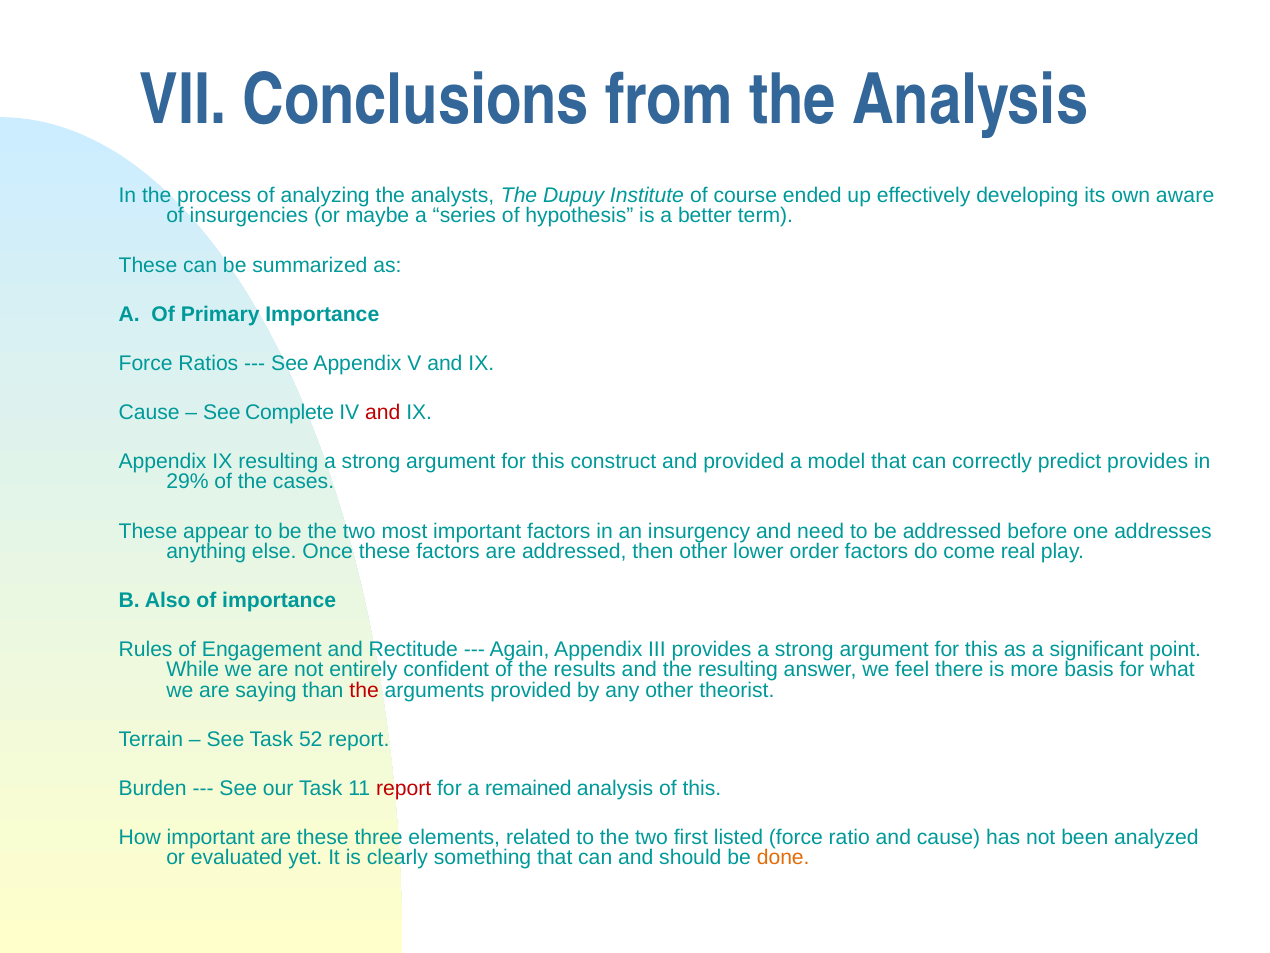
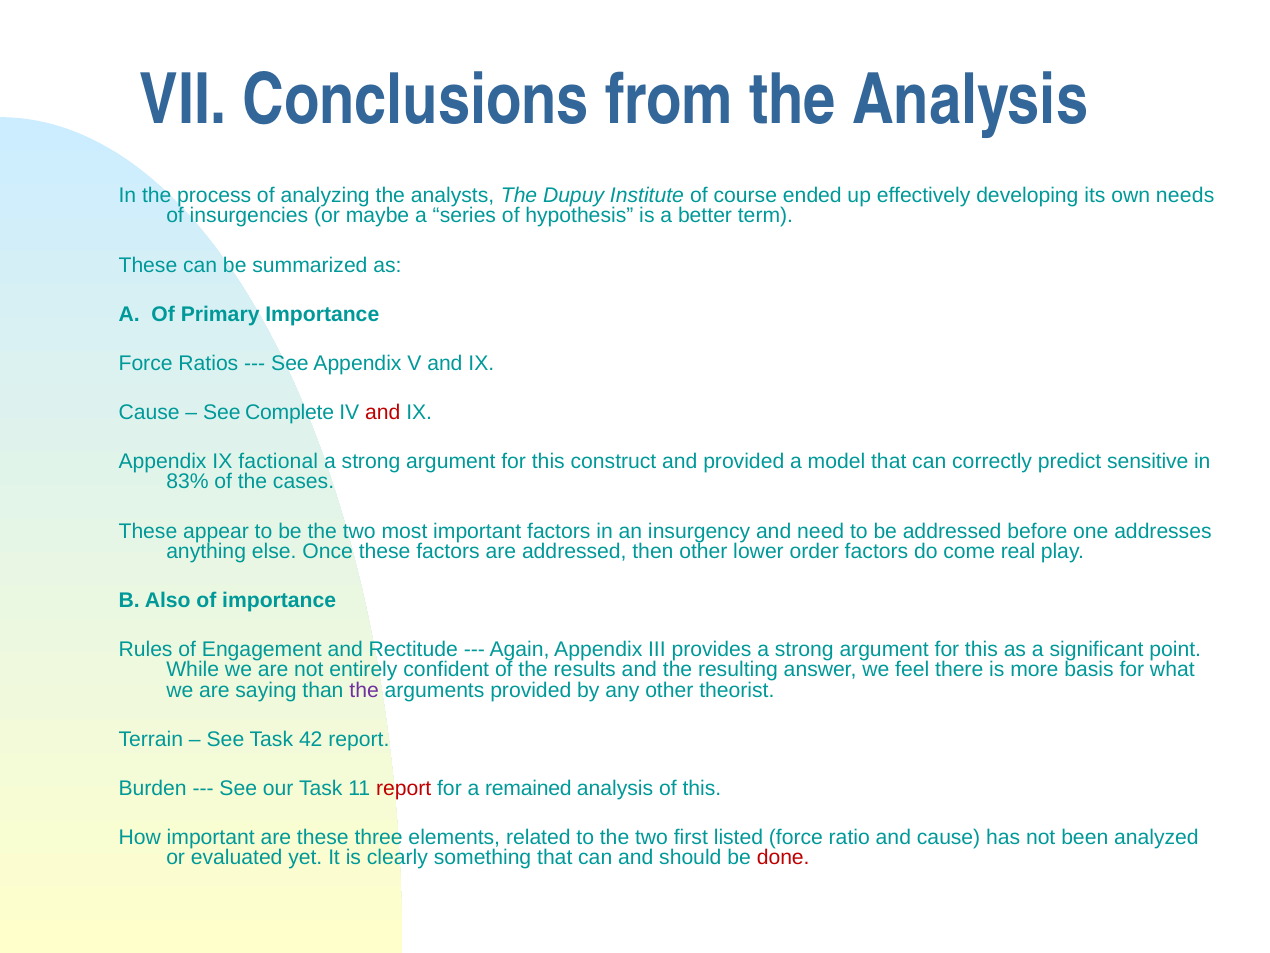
aware: aware -> needs
IX resulting: resulting -> factional
predict provides: provides -> sensitive
29%: 29% -> 83%
the at (364, 690) colour: red -> purple
52: 52 -> 42
done colour: orange -> red
